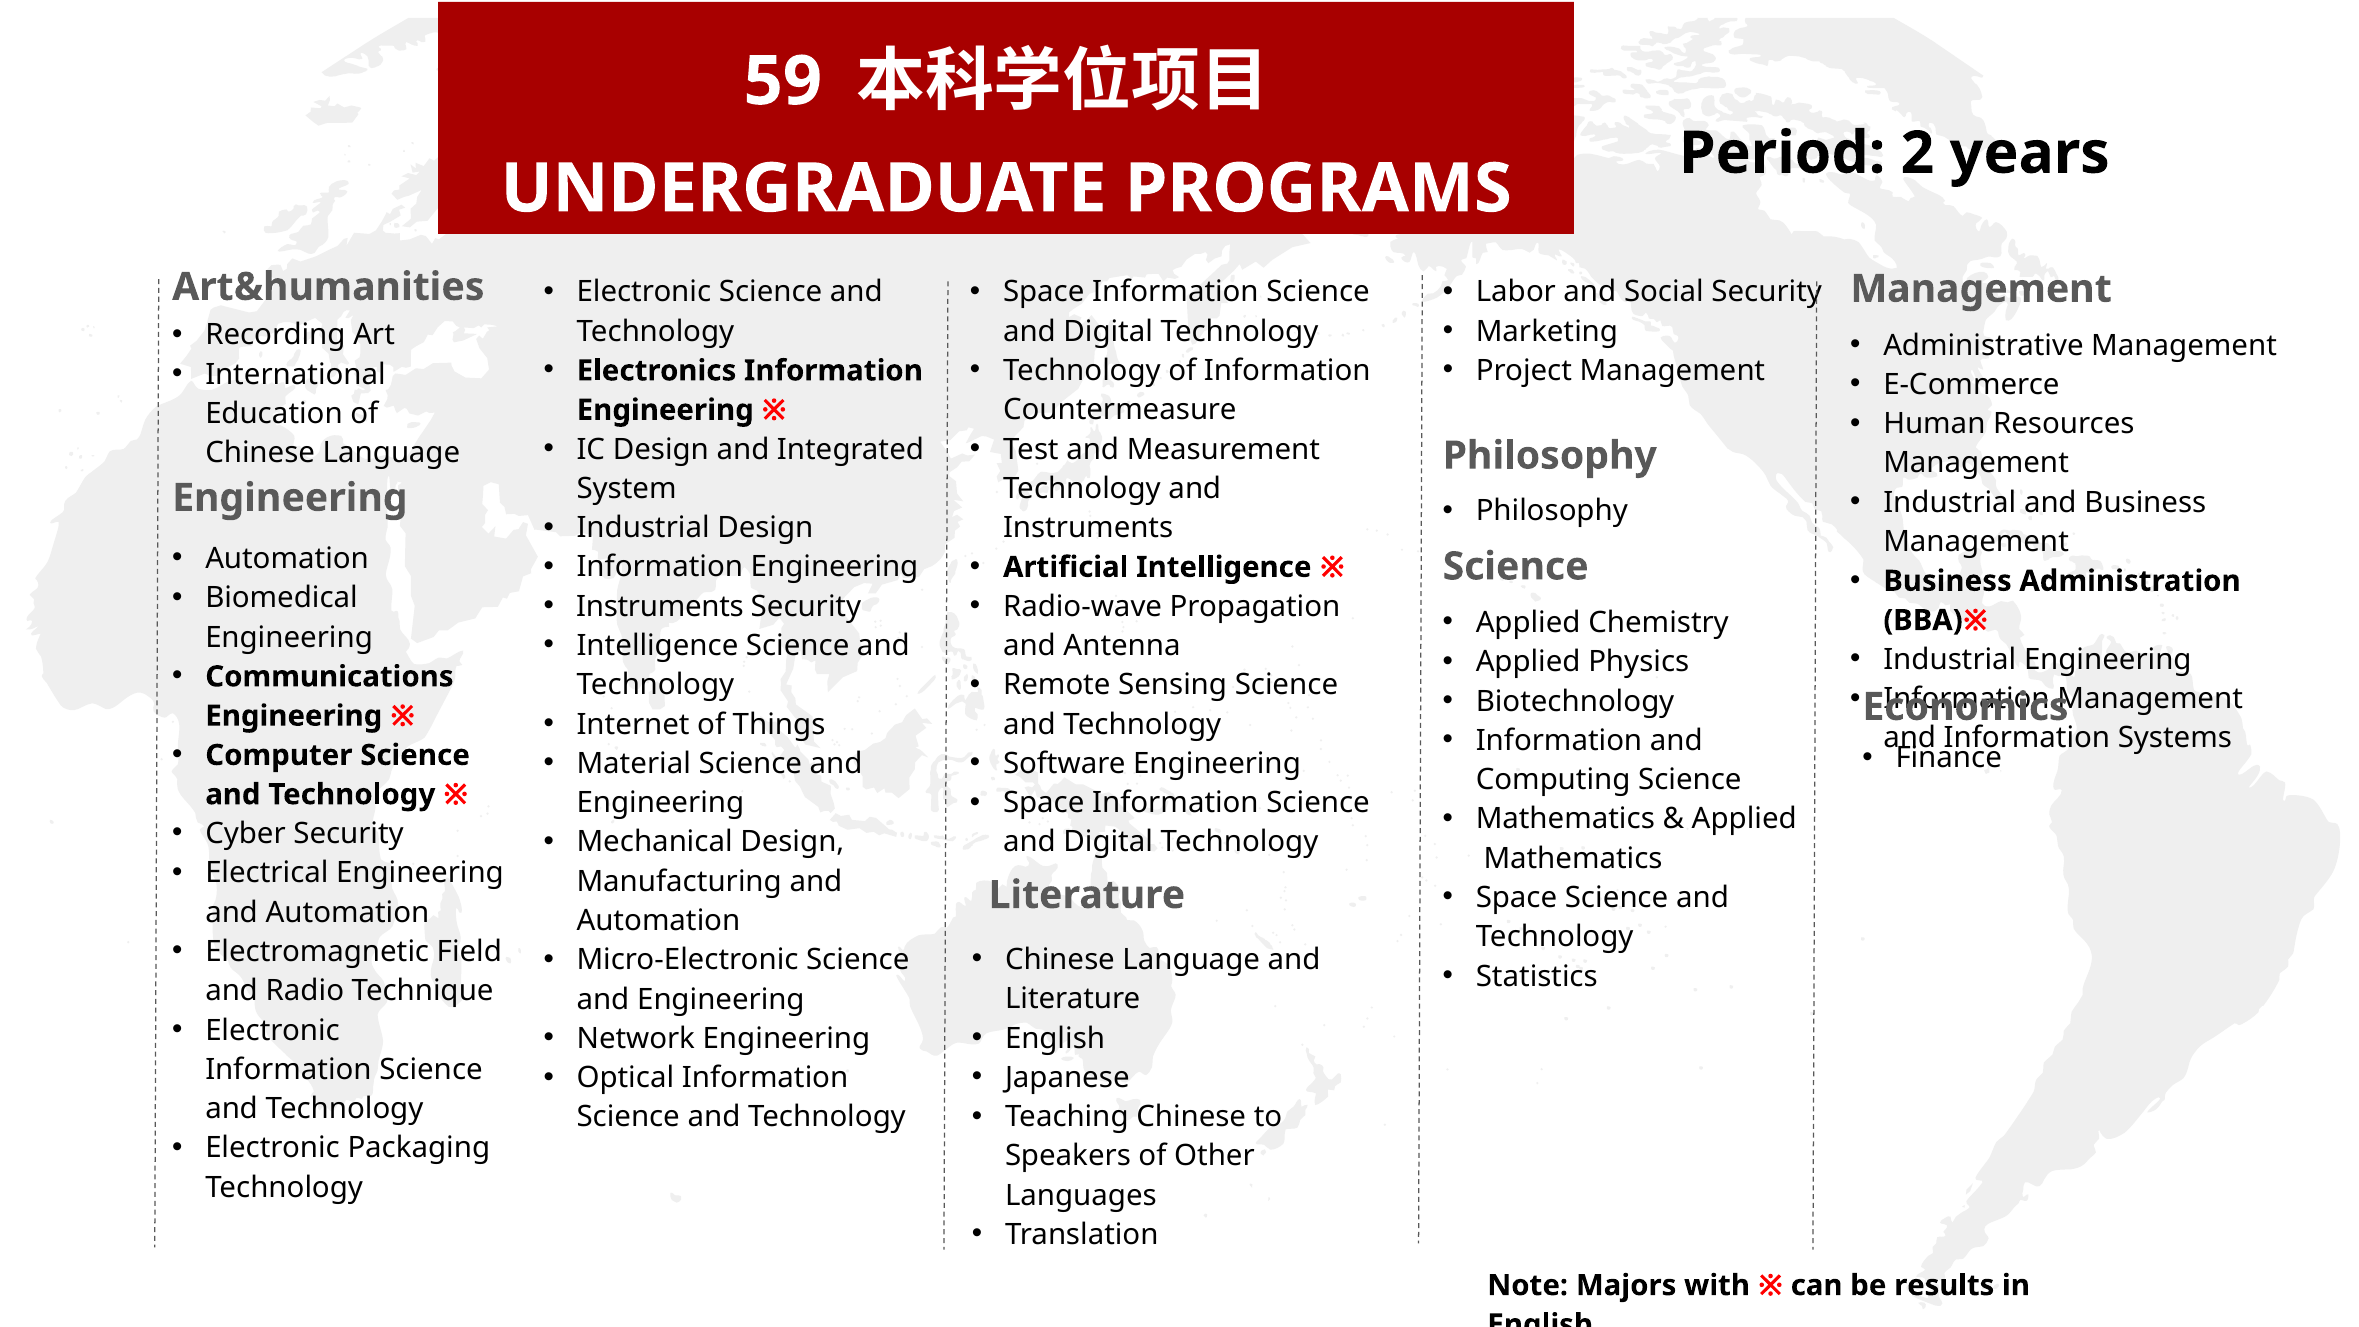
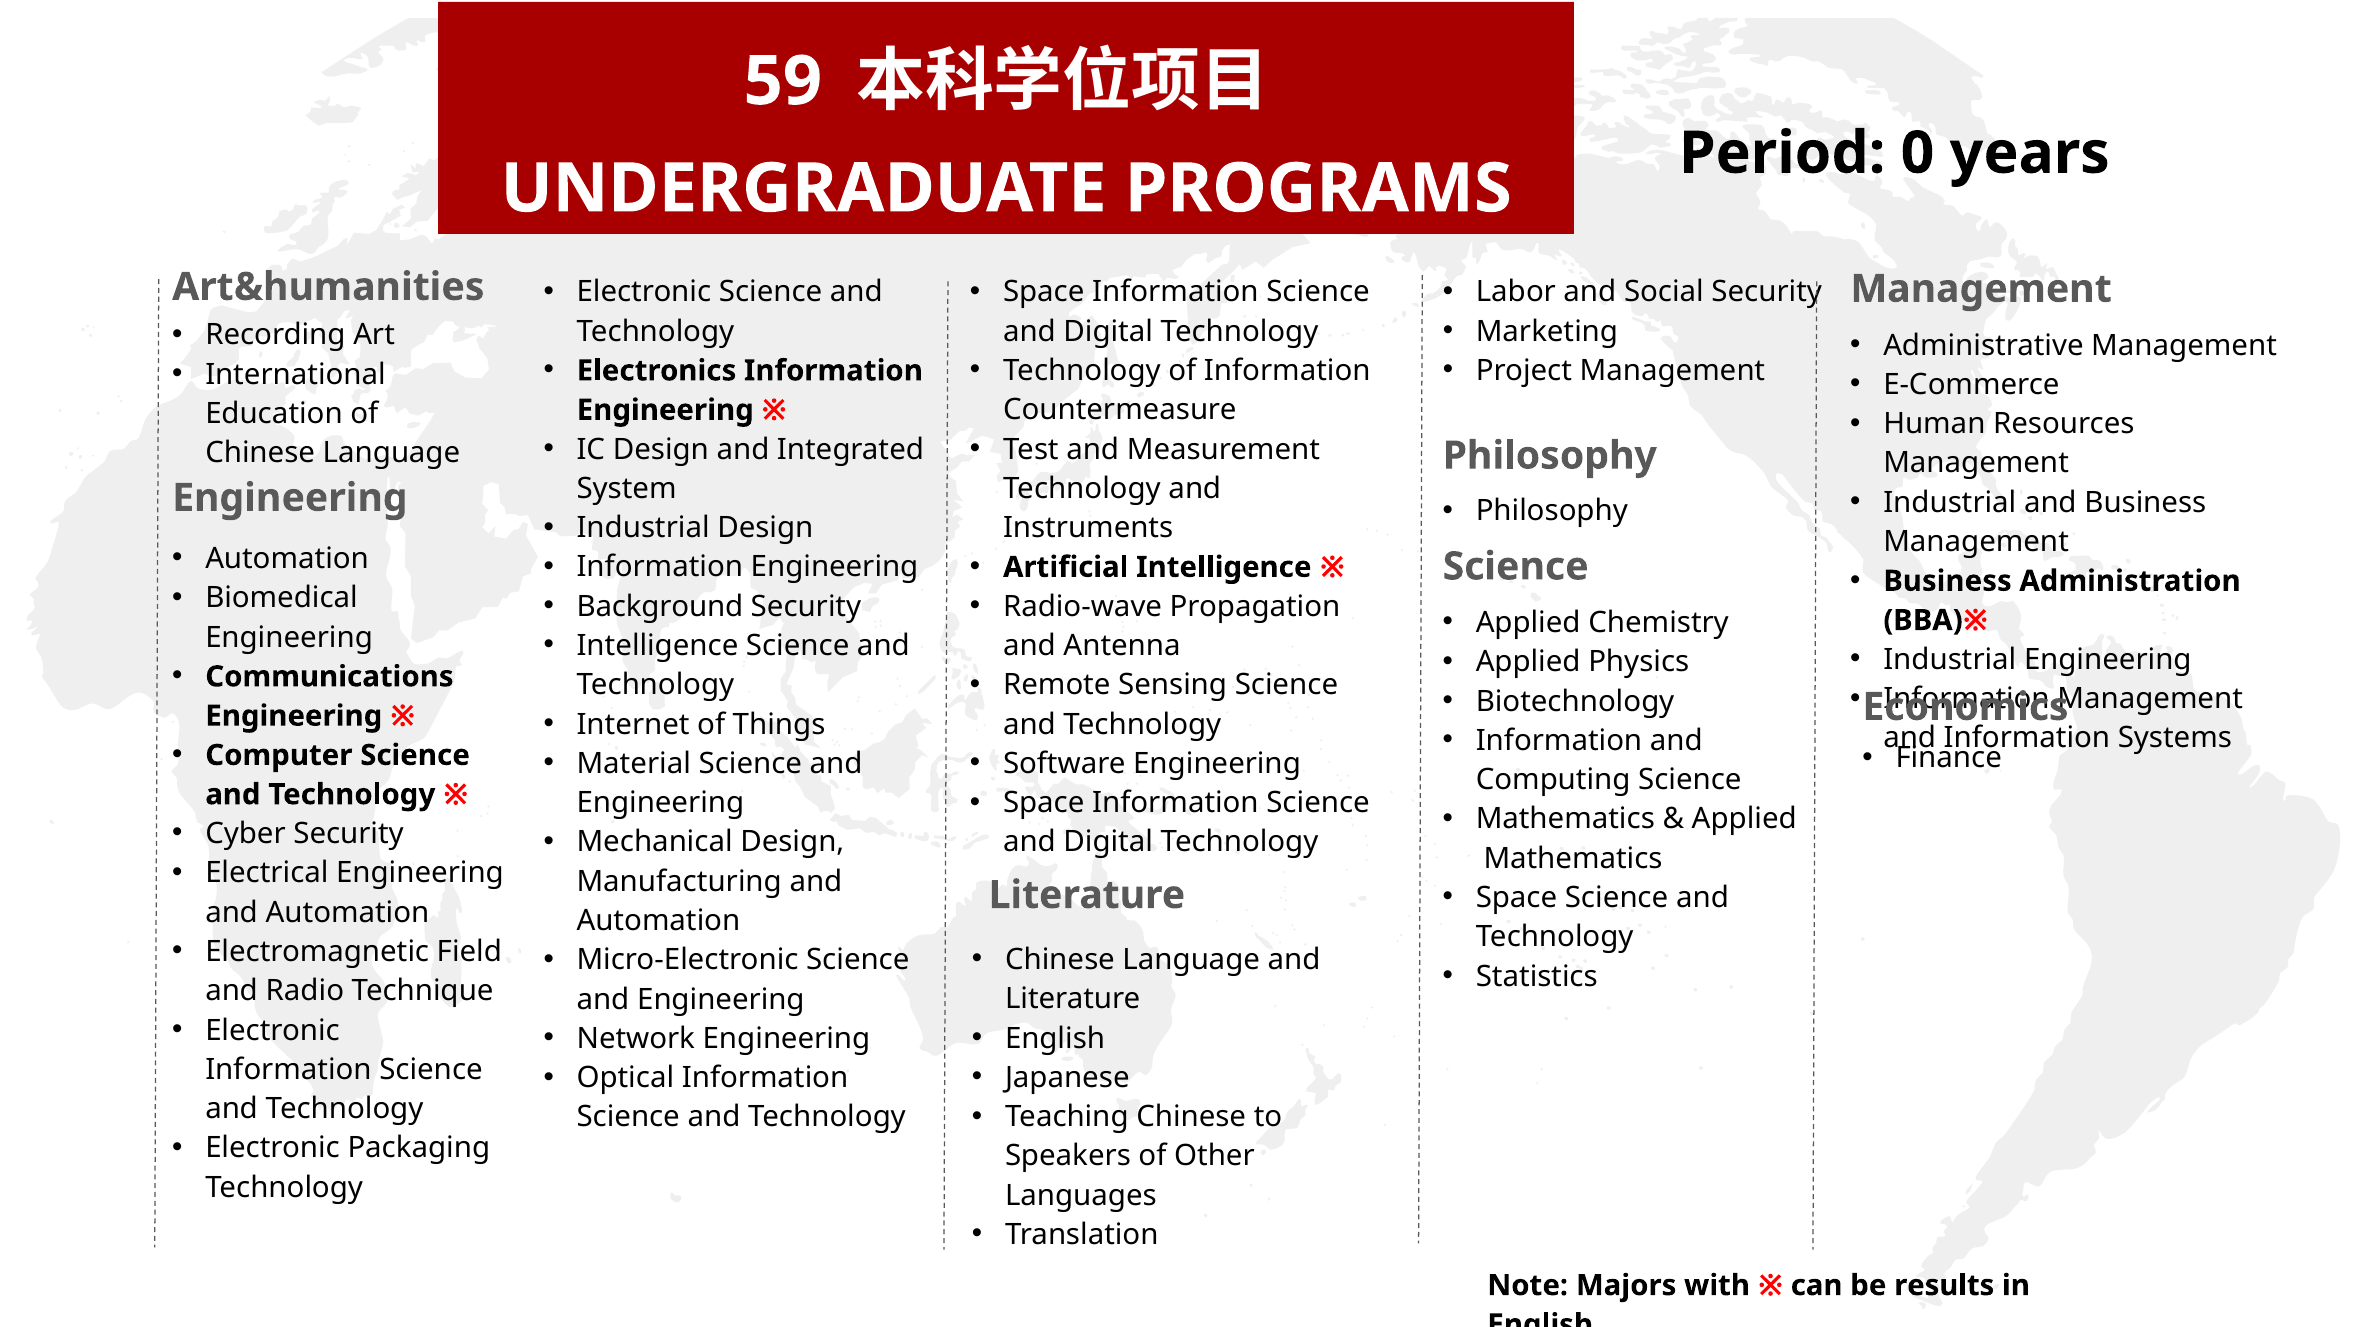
2: 2 -> 0
Instruments at (660, 606): Instruments -> Background
